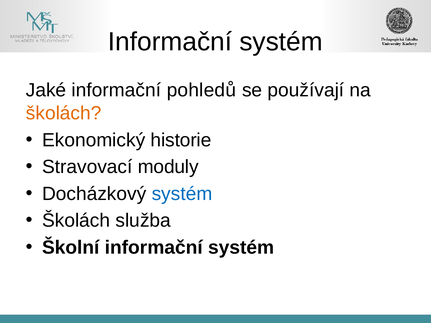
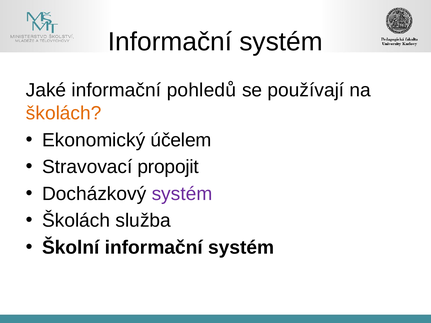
historie: historie -> účelem
moduly: moduly -> propojit
systém at (182, 194) colour: blue -> purple
